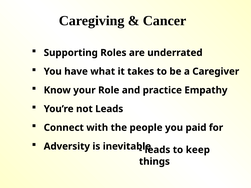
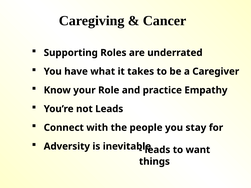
paid: paid -> stay
keep: keep -> want
